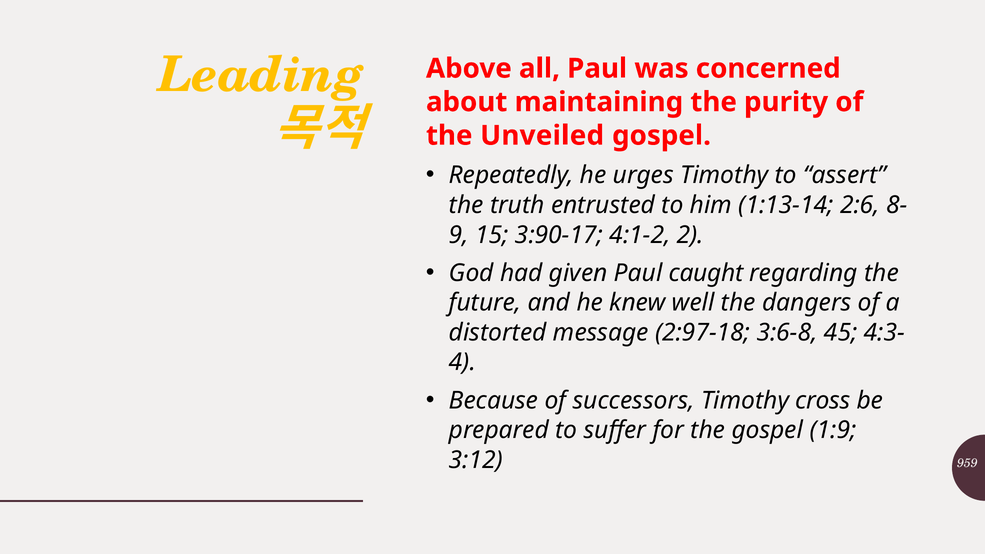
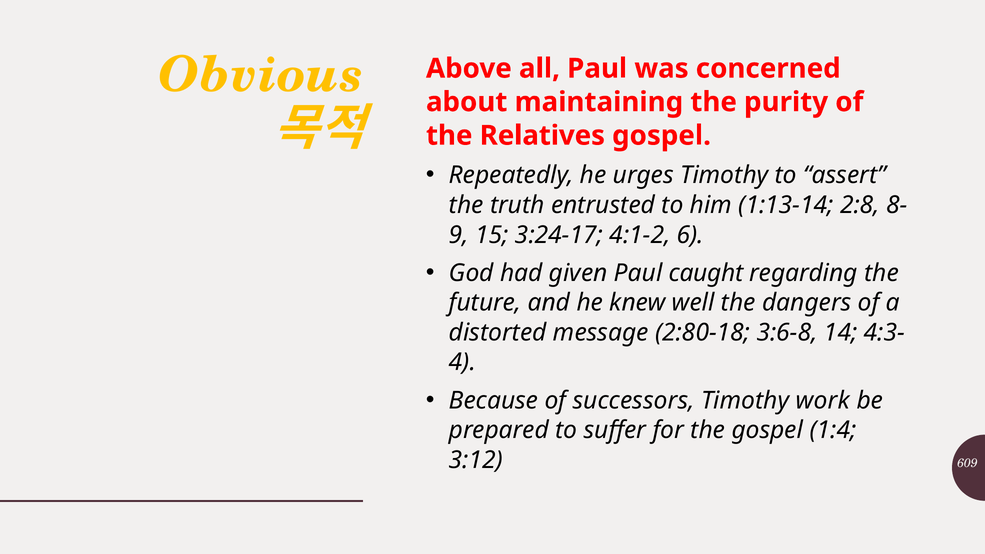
Leading: Leading -> Obvious
Unveiled: Unveiled -> Relatives
2:6: 2:6 -> 2:8
3:90-17: 3:90-17 -> 3:24-17
2: 2 -> 6
2:97-18: 2:97-18 -> 2:80-18
45: 45 -> 14
cross: cross -> work
1:9: 1:9 -> 1:4
959: 959 -> 609
